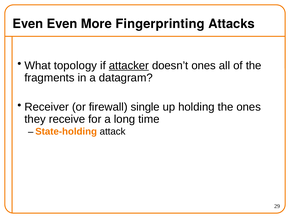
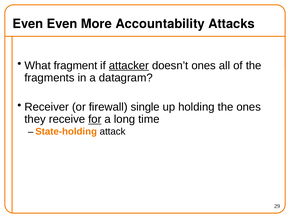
Fingerprinting: Fingerprinting -> Accountability
topology: topology -> fragment
for underline: none -> present
